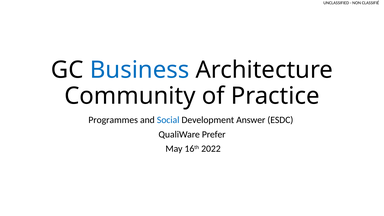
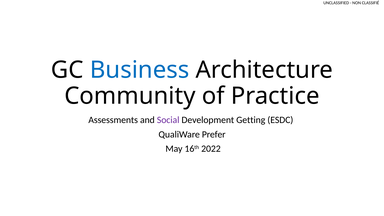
Programmes: Programmes -> Assessments
Social colour: blue -> purple
Answer: Answer -> Getting
